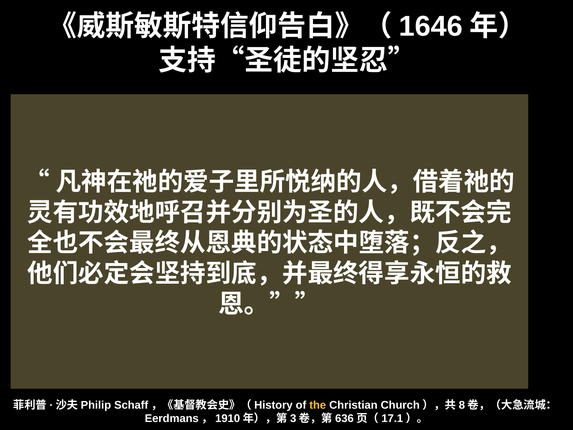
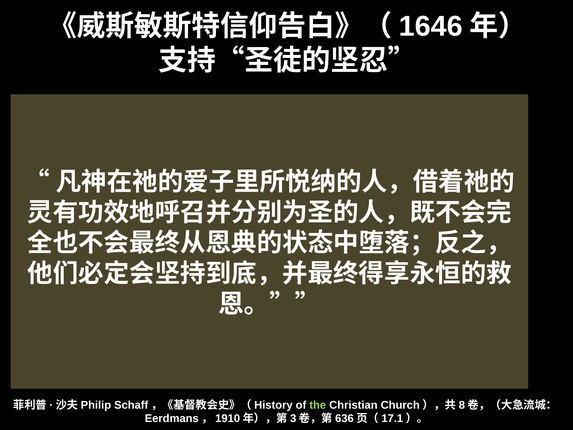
the colour: yellow -> light green
